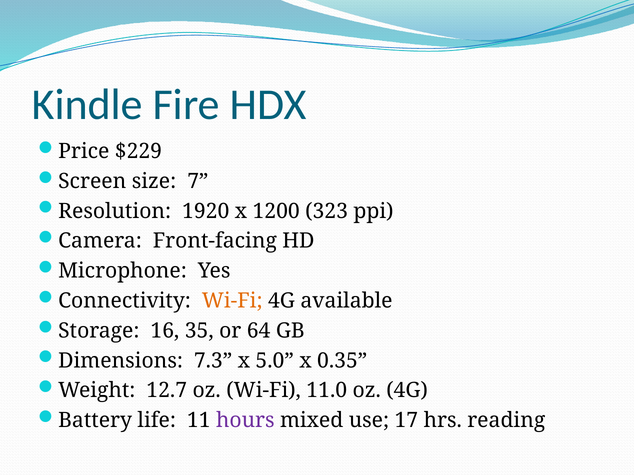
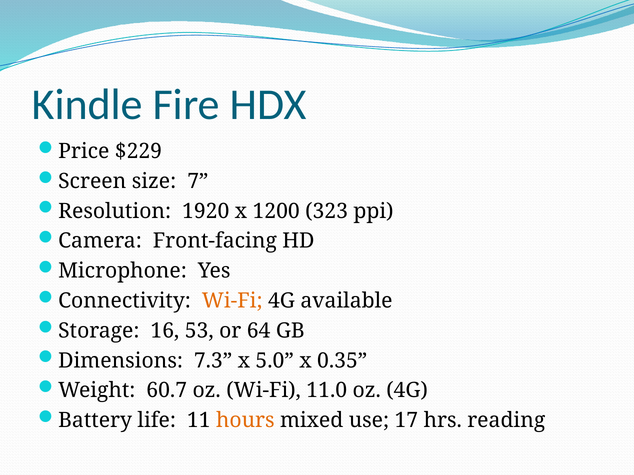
35: 35 -> 53
12.7: 12.7 -> 60.7
hours colour: purple -> orange
